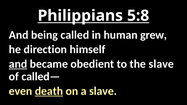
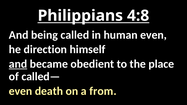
5:8: 5:8 -> 4:8
human grew: grew -> even
the slave: slave -> place
death underline: present -> none
a slave: slave -> from
